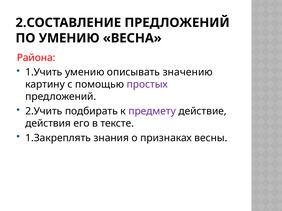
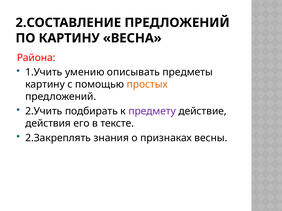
ПО УМЕНИЮ: УМЕНИЮ -> КАРТИНУ
значению: значению -> предметы
простых colour: purple -> orange
1.Закреплять: 1.Закреплять -> 2.Закреплять
